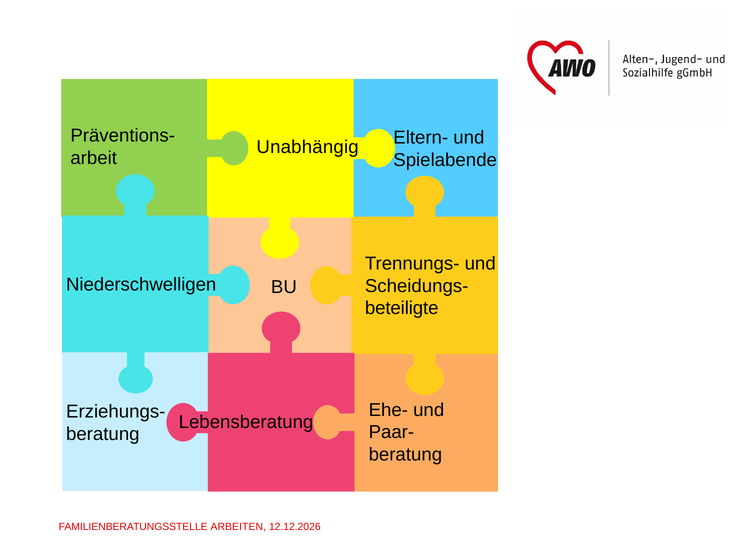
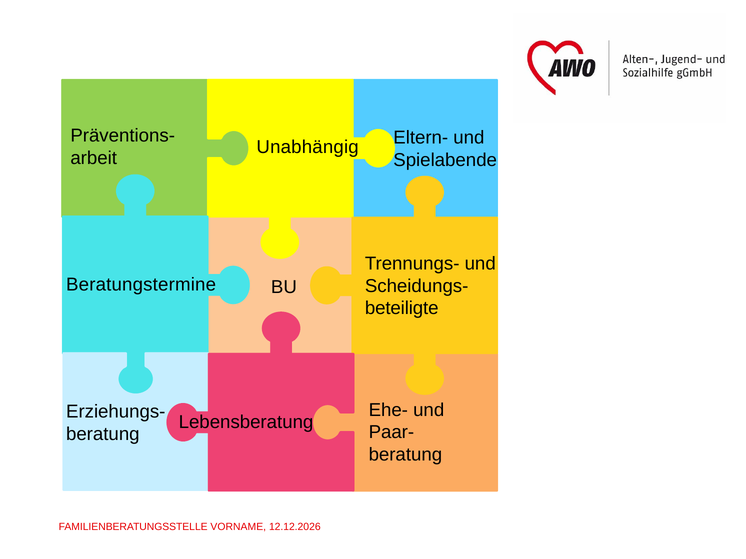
Niederschwelligen: Niederschwelligen -> Beratungstermine
ARBEITEN: ARBEITEN -> VORNAME
